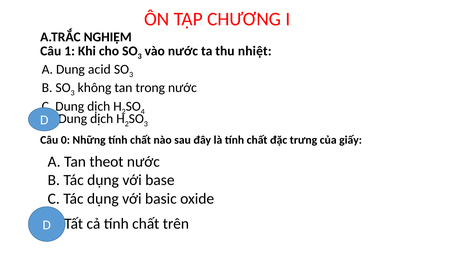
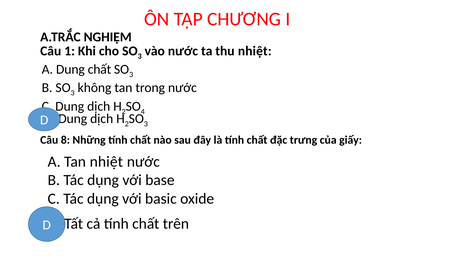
Dung acid: acid -> chất
0: 0 -> 8
Tan theot: theot -> nhiệt
